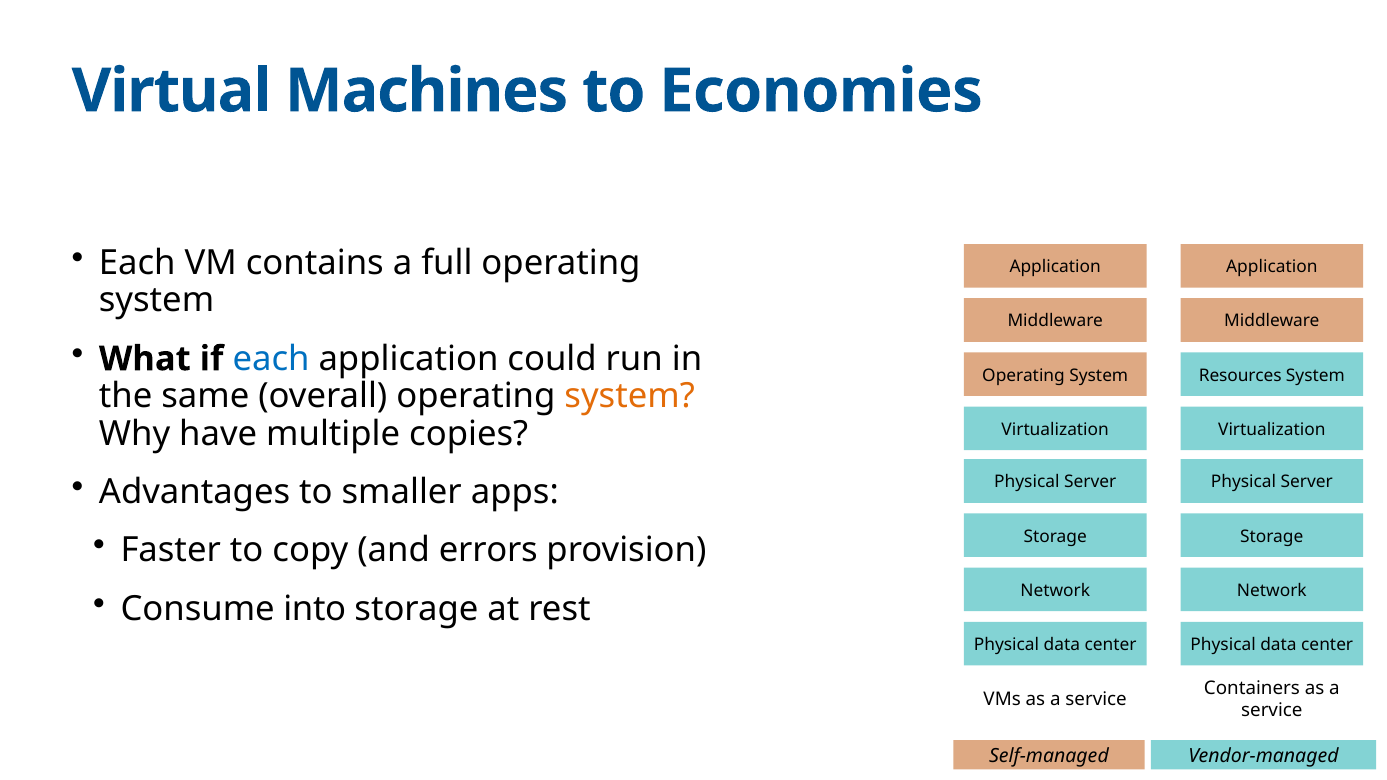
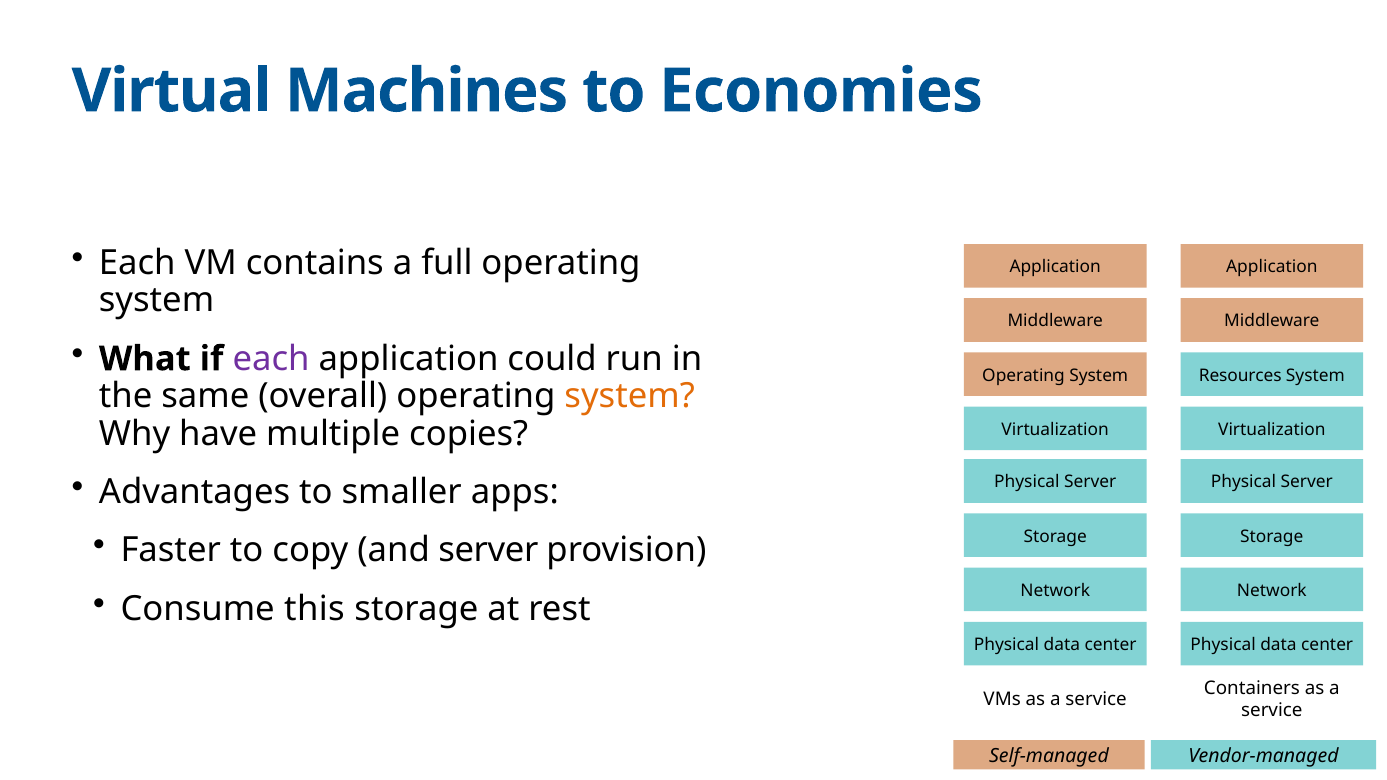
each at (271, 359) colour: blue -> purple
and errors: errors -> server
into: into -> this
